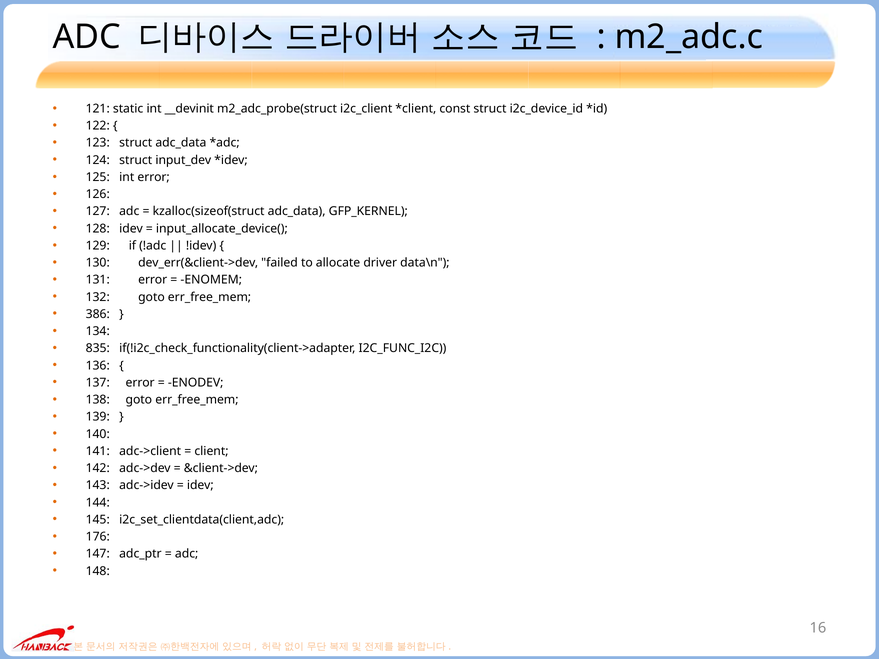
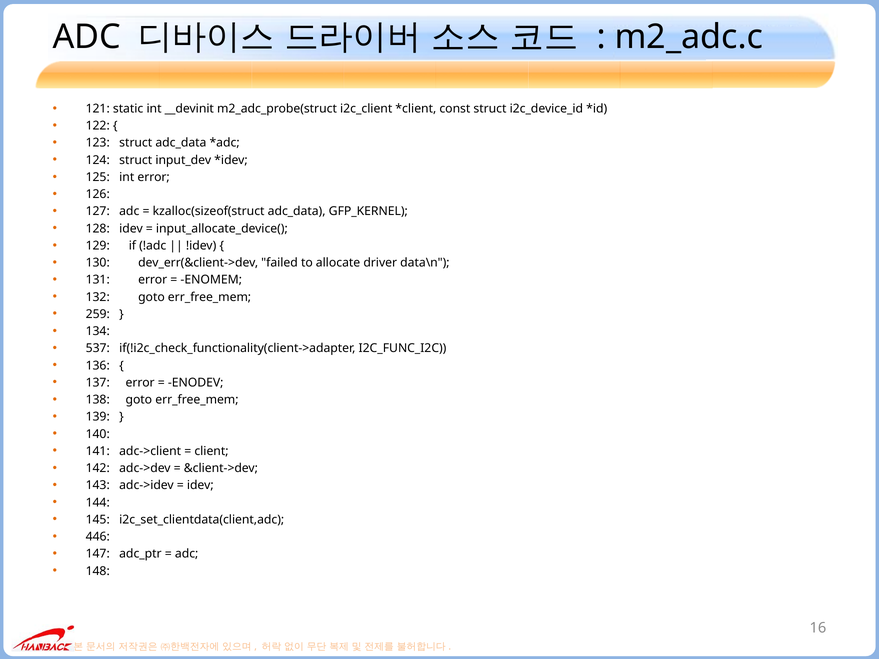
386: 386 -> 259
835: 835 -> 537
176: 176 -> 446
